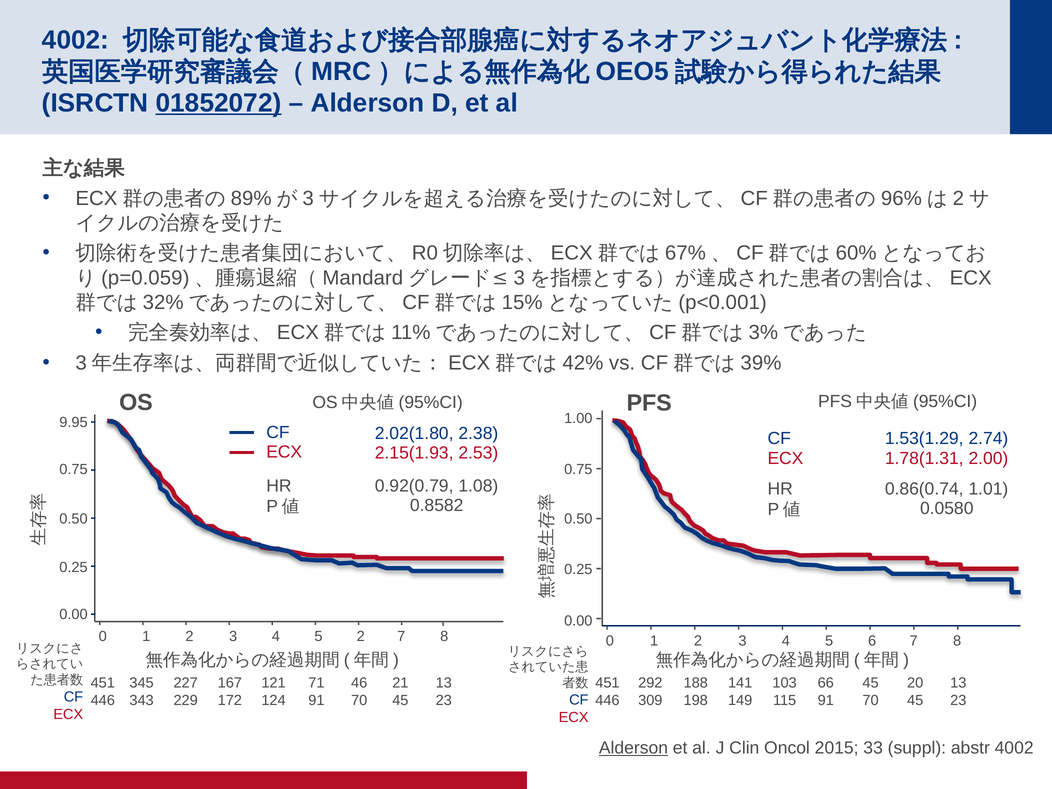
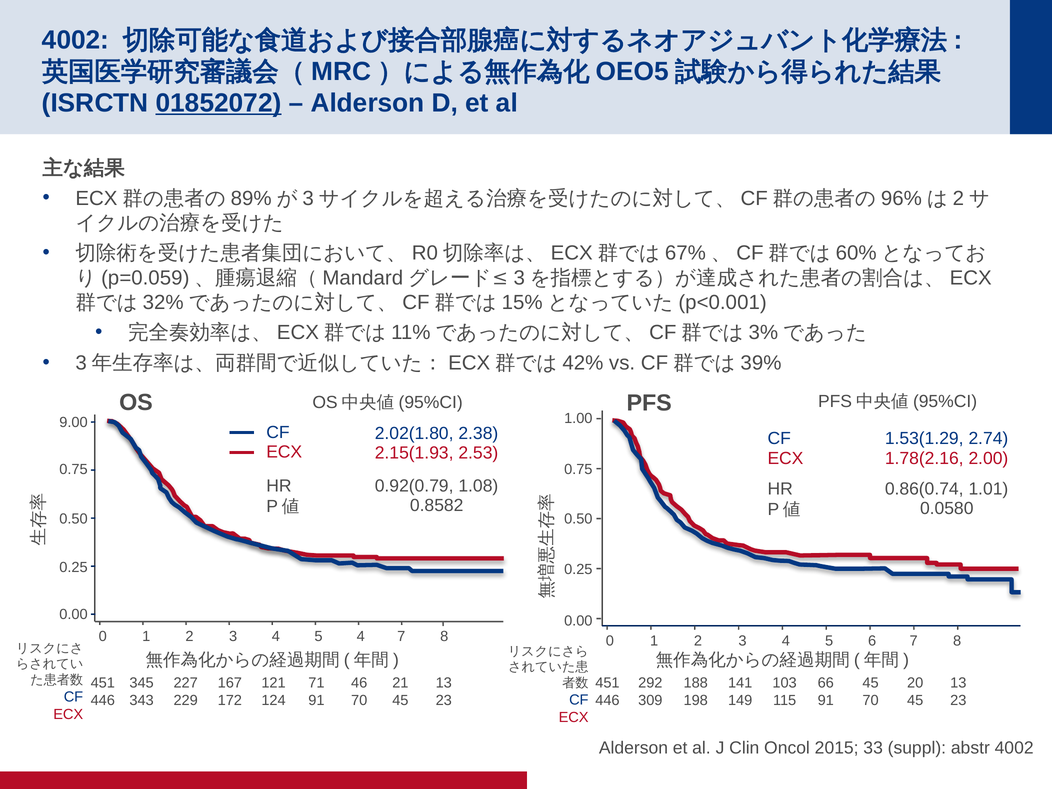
9.95: 9.95 -> 9.00
1.78(1.31: 1.78(1.31 -> 1.78(2.16
5 2: 2 -> 4
Alderson at (633, 748) underline: present -> none
